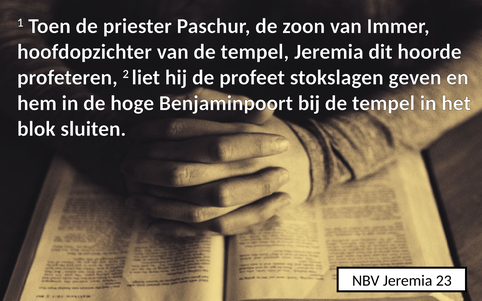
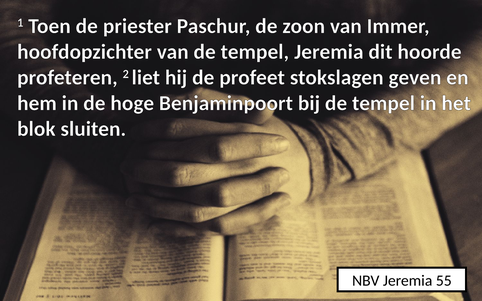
23: 23 -> 55
